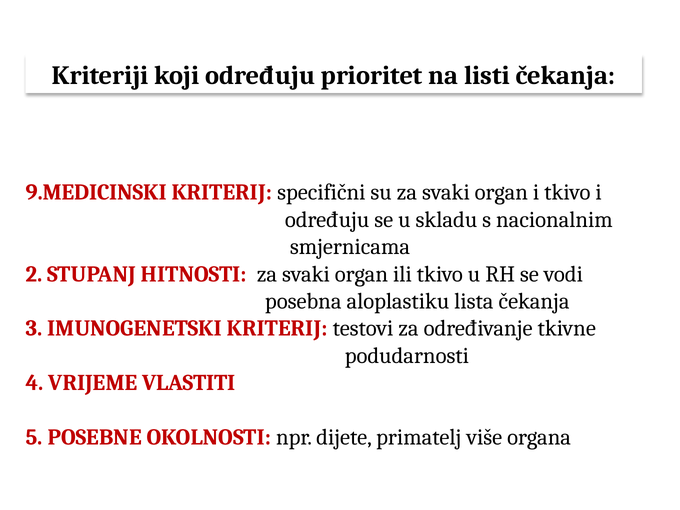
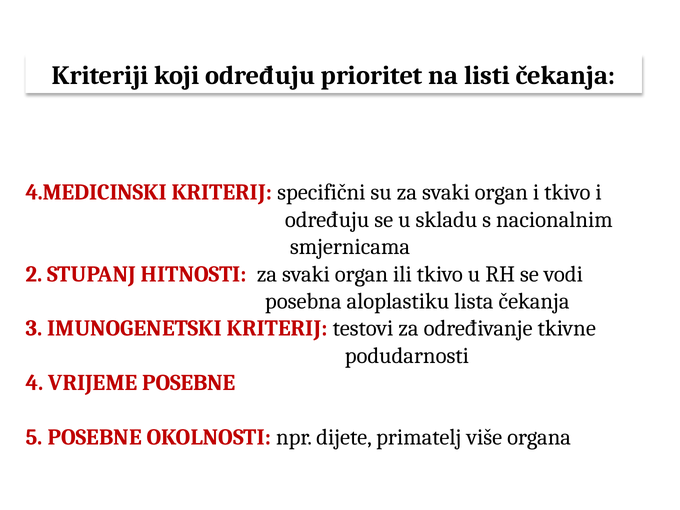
9.MEDICINSKI: 9.MEDICINSKI -> 4.MEDICINSKI
VRIJEME VLASTITI: VLASTITI -> POSEBNE
